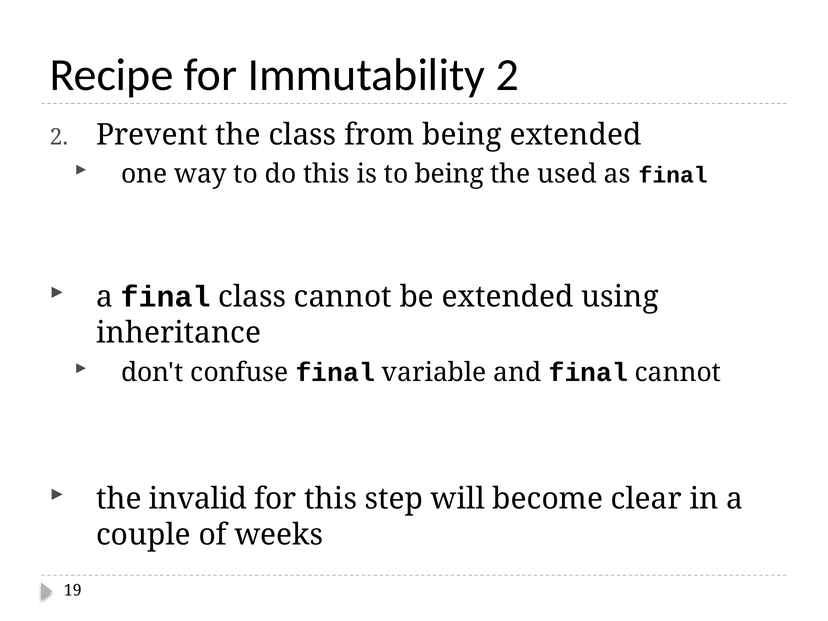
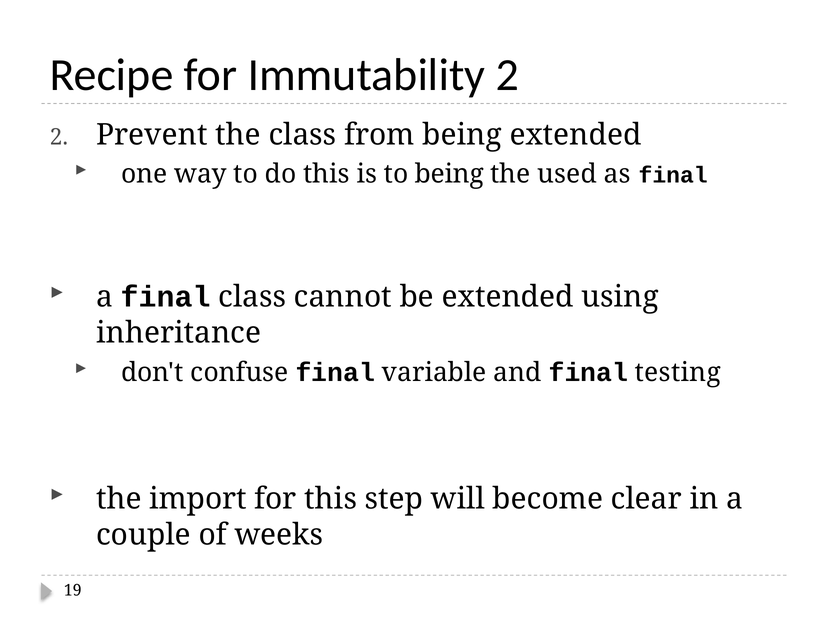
final cannot: cannot -> testing
invalid: invalid -> import
